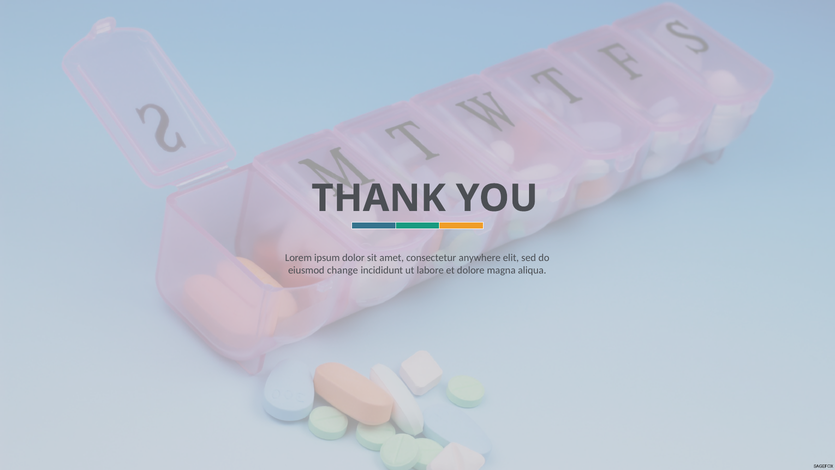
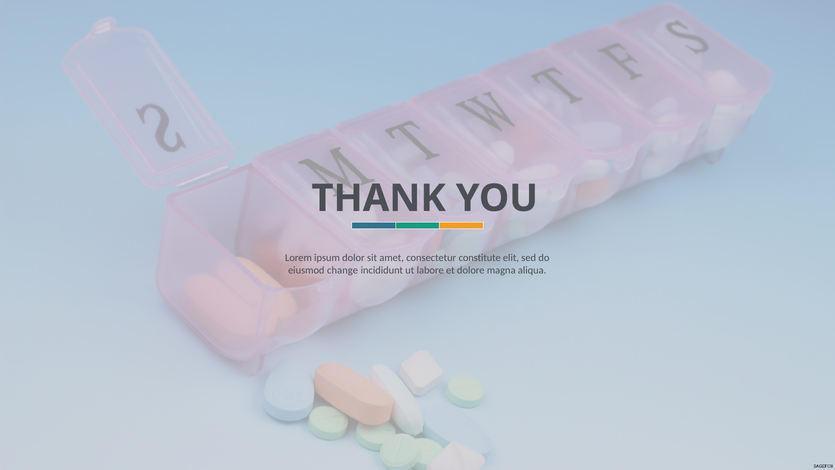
anywhere: anywhere -> constitute
